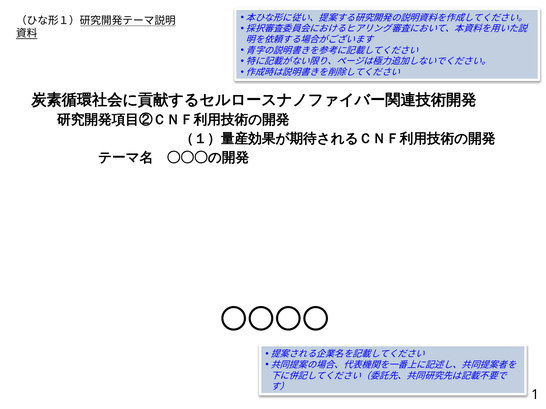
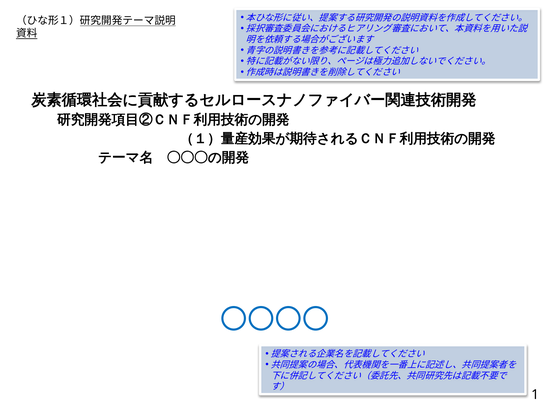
〇〇〇〇 colour: black -> blue
